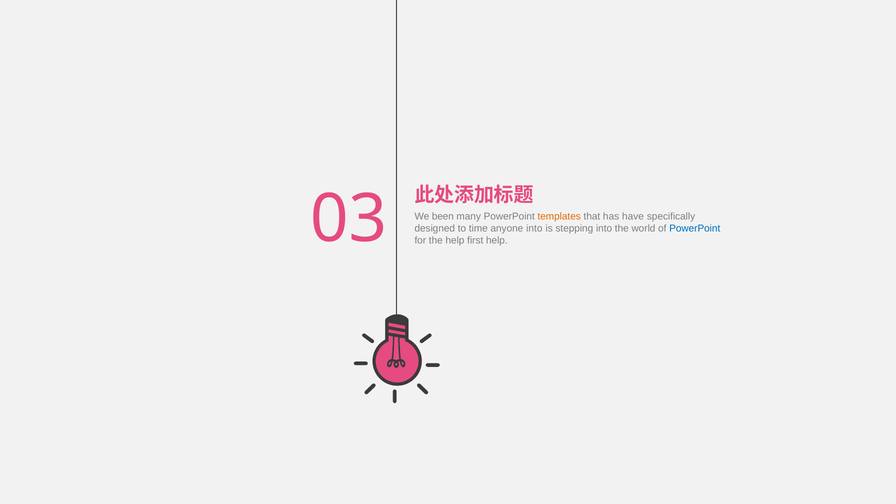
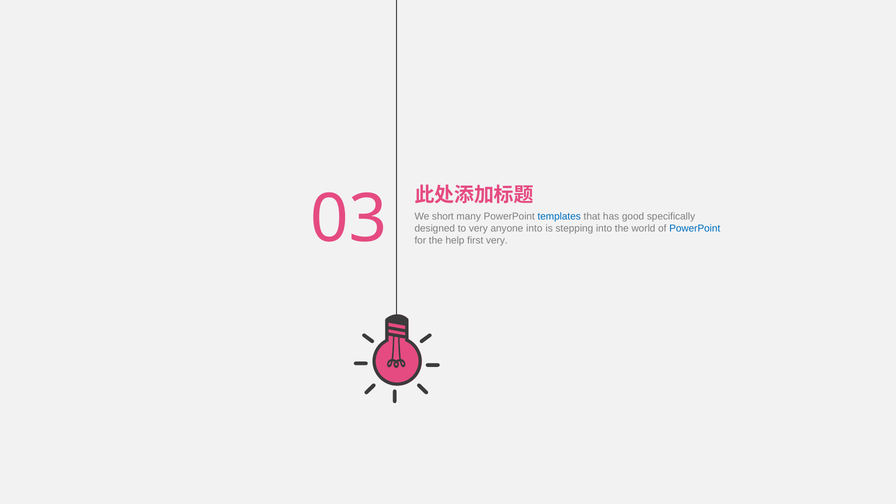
been: been -> short
templates colour: orange -> blue
have: have -> good
to time: time -> very
first help: help -> very
